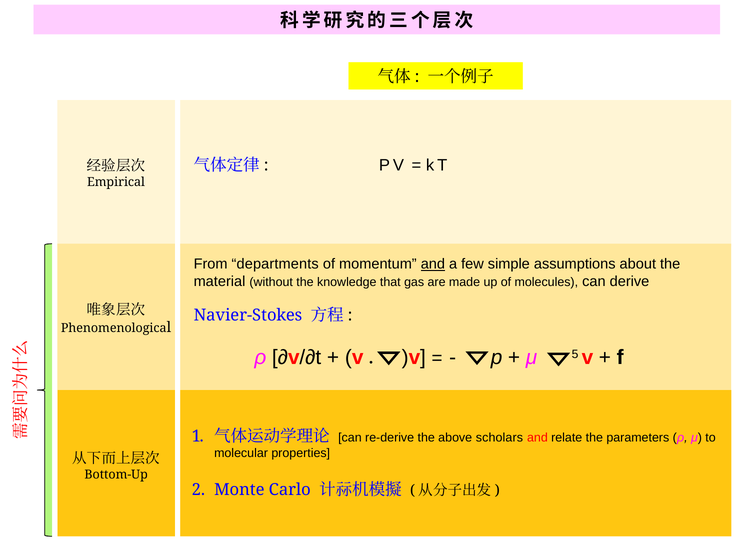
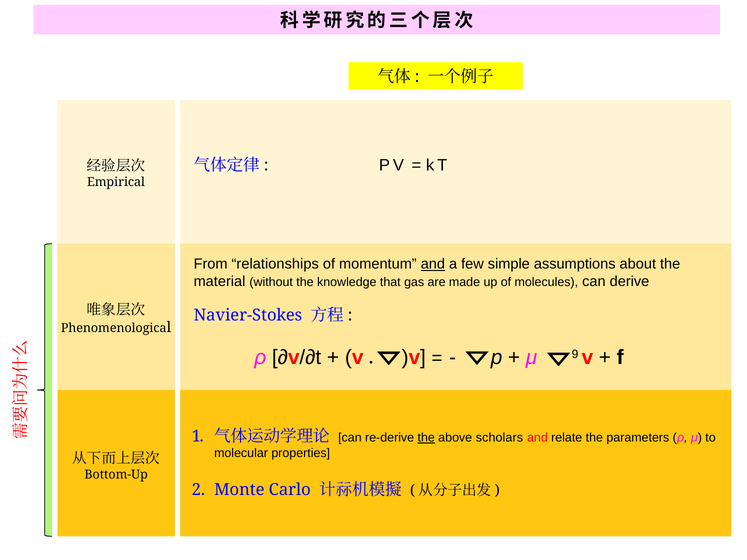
departments: departments -> relationships
5: 5 -> 9
the at (426, 438) underline: none -> present
